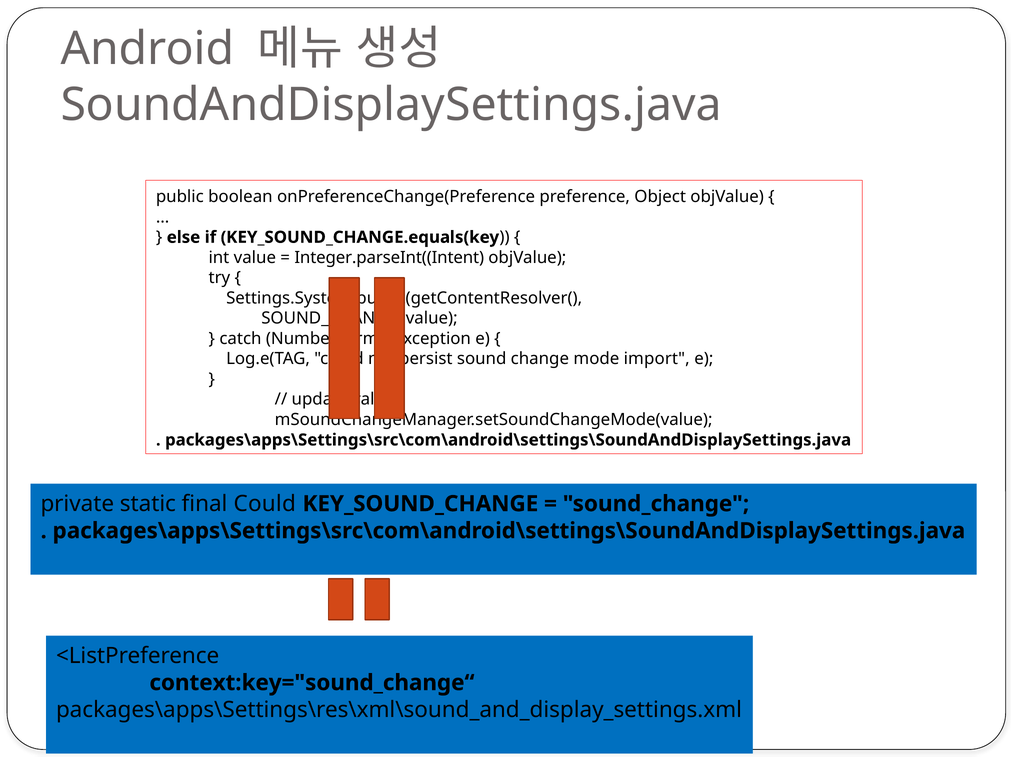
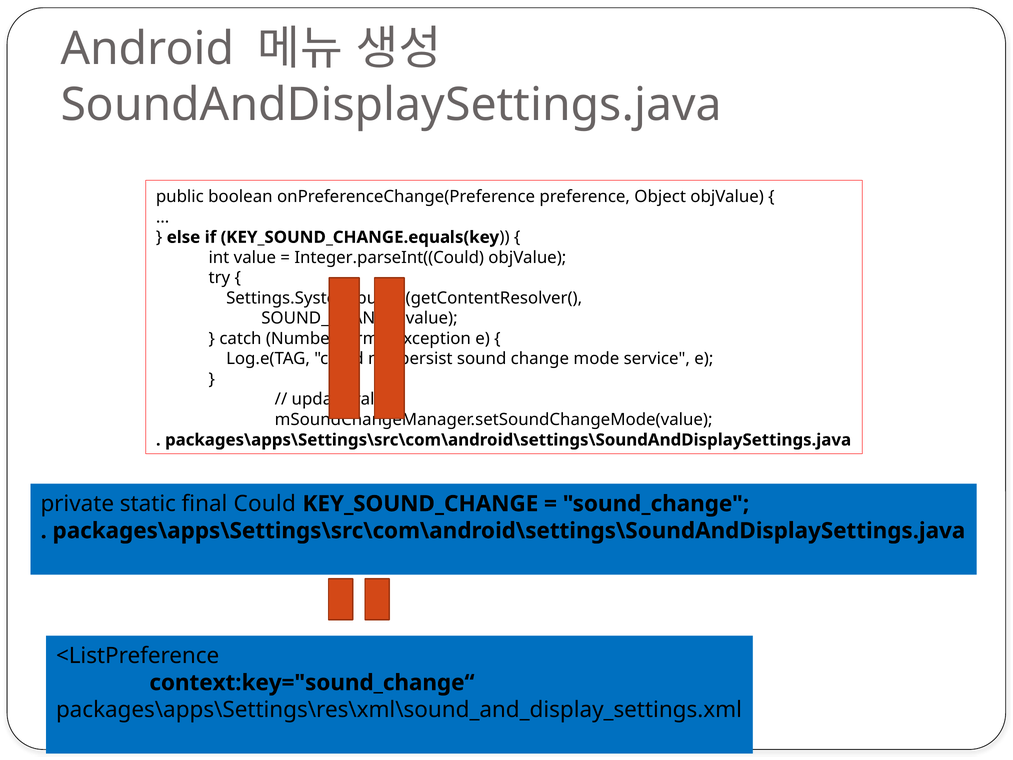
Integer.parseInt((Intent: Integer.parseInt((Intent -> Integer.parseInt((Could
import: import -> service
